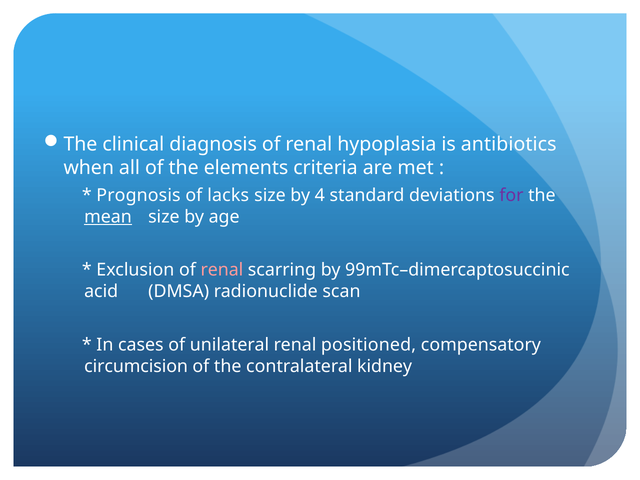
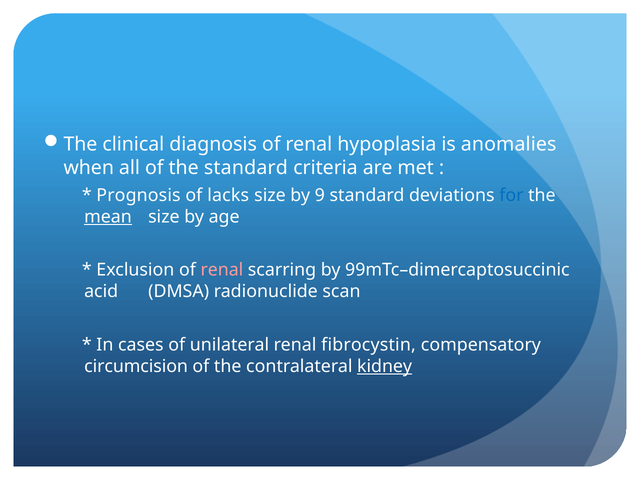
antibiotics: antibiotics -> anomalies
the elements: elements -> standard
4: 4 -> 9
for colour: purple -> blue
positioned: positioned -> fibrocystin
kidney underline: none -> present
